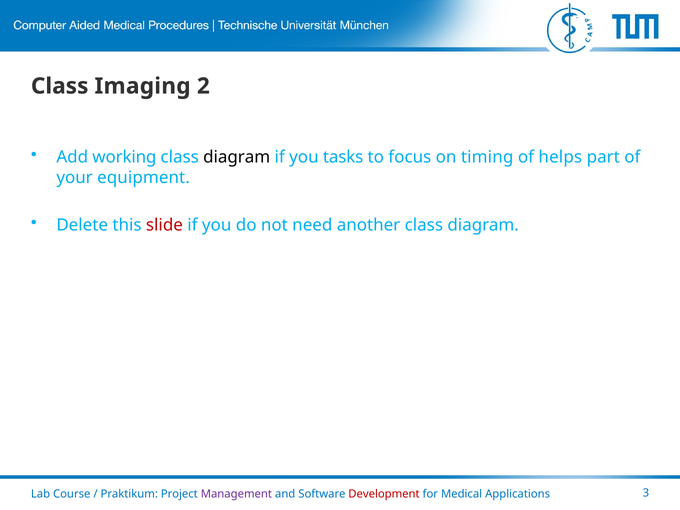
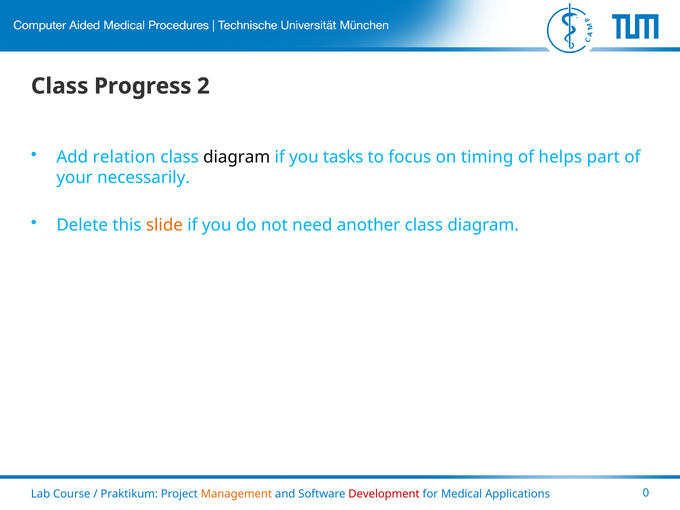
Imaging: Imaging -> Progress
working: working -> relation
equipment: equipment -> necessarily
slide colour: red -> orange
Management colour: purple -> orange
3: 3 -> 0
